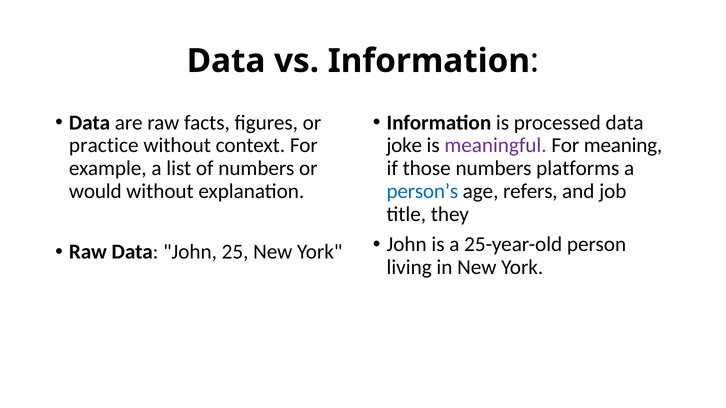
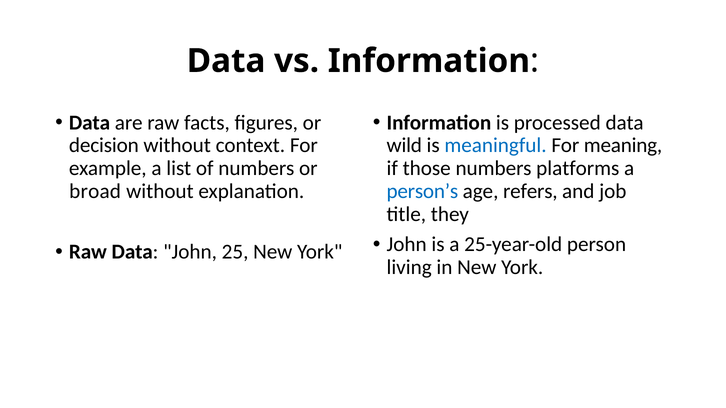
practice: practice -> decision
joke: joke -> wild
meaningful colour: purple -> blue
would: would -> broad
